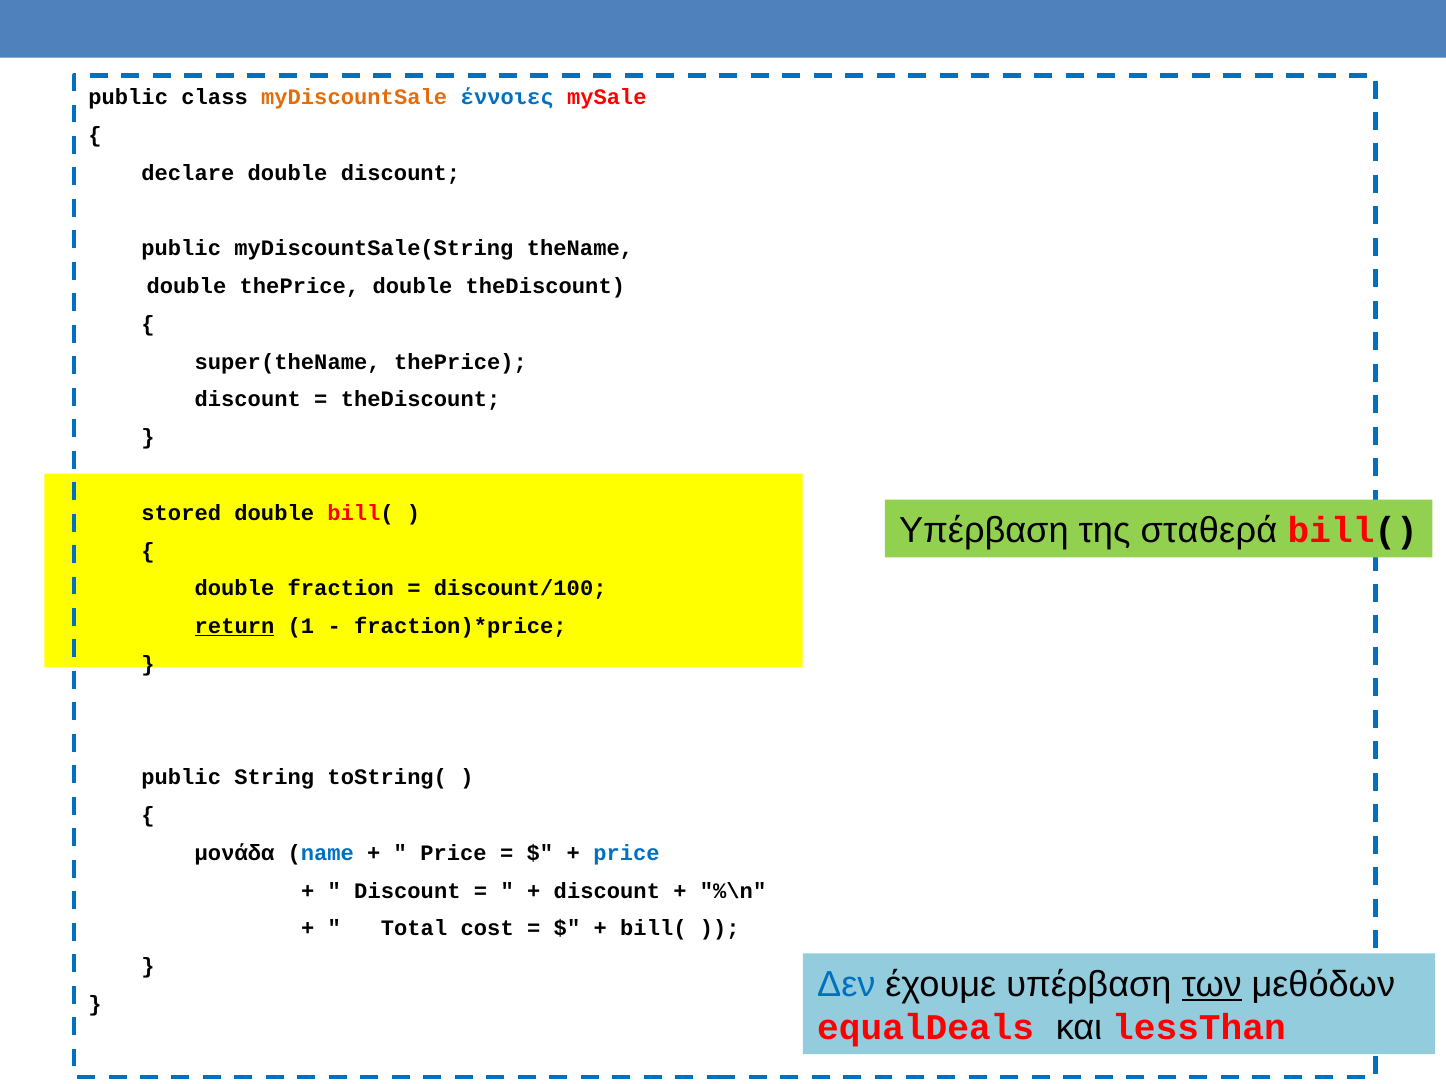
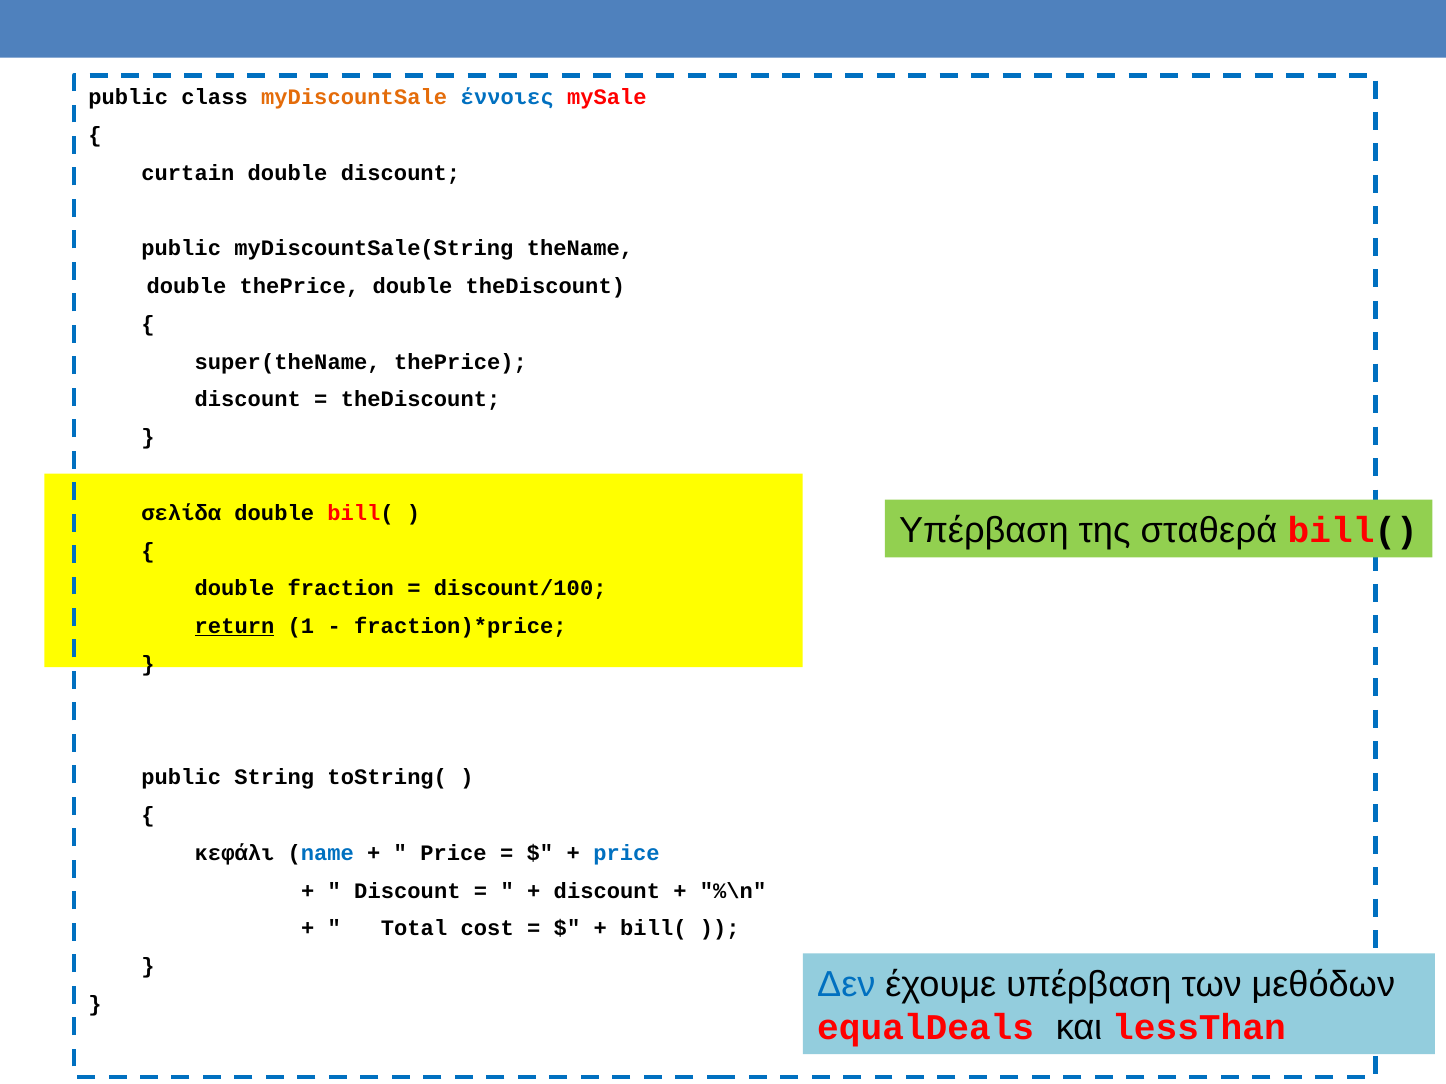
declare: declare -> curtain
stored: stored -> σελίδα
μονάδα: μονάδα -> κεφάλι
των underline: present -> none
